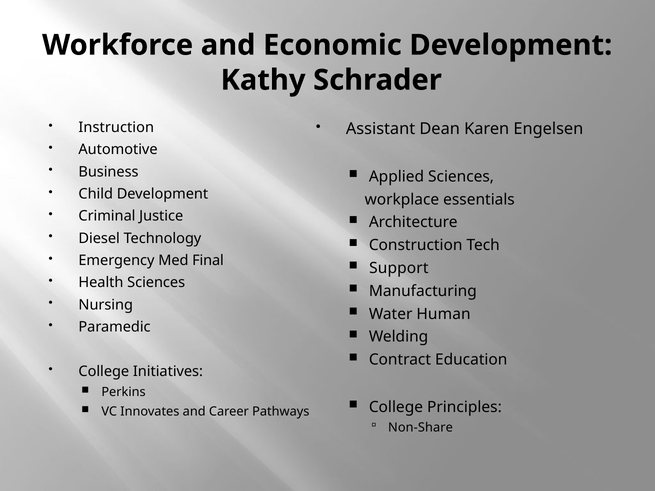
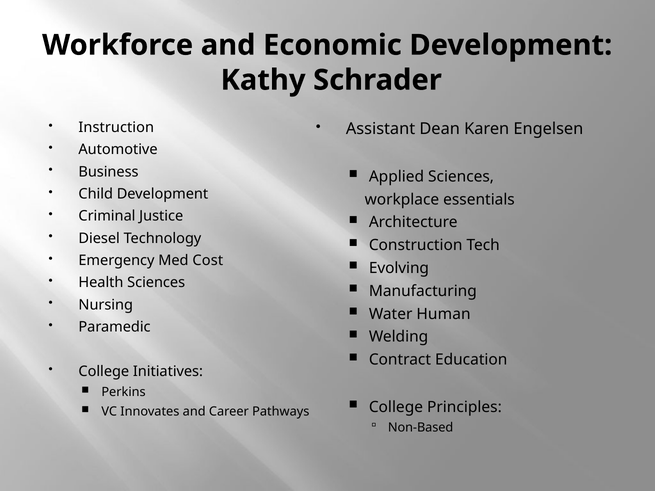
Final: Final -> Cost
Support: Support -> Evolving
Non-Share: Non-Share -> Non-Based
